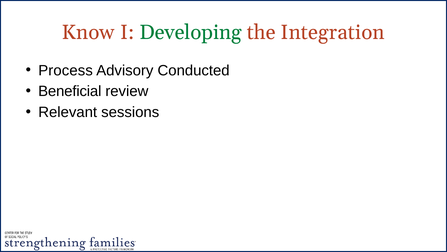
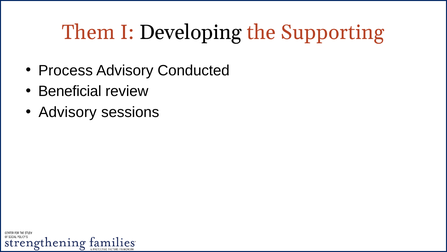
Know: Know -> Them
Developing colour: green -> black
Integration: Integration -> Supporting
Relevant at (68, 112): Relevant -> Advisory
